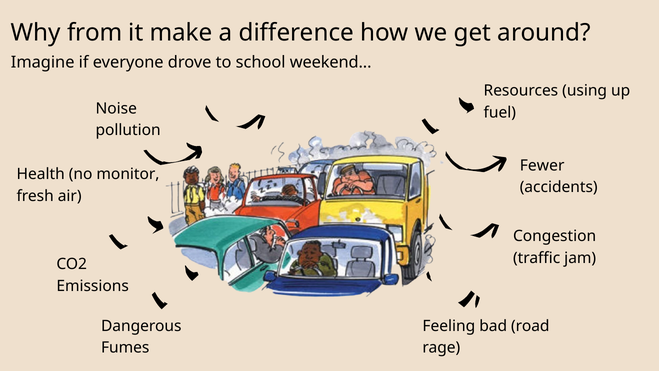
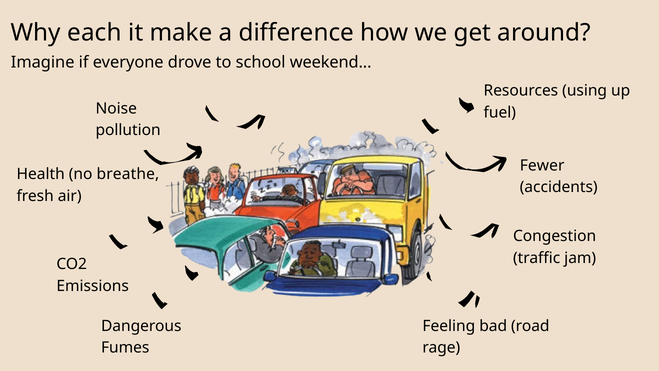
from: from -> each
monitor: monitor -> breathe
